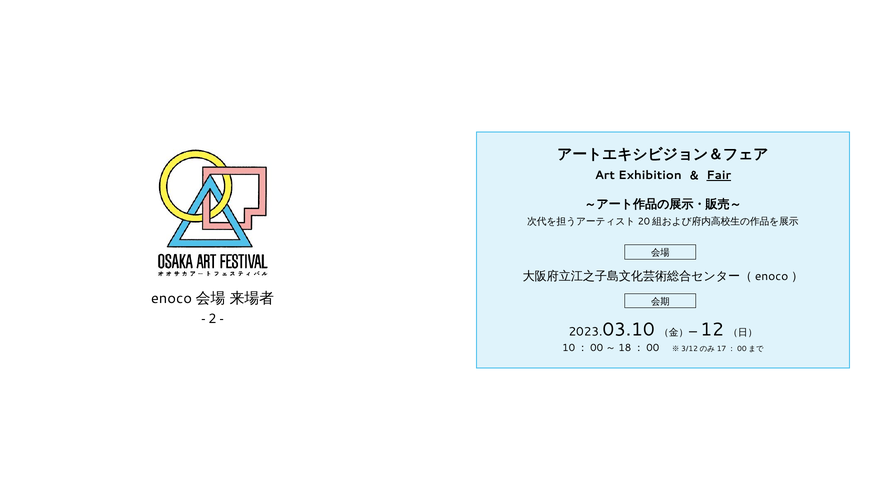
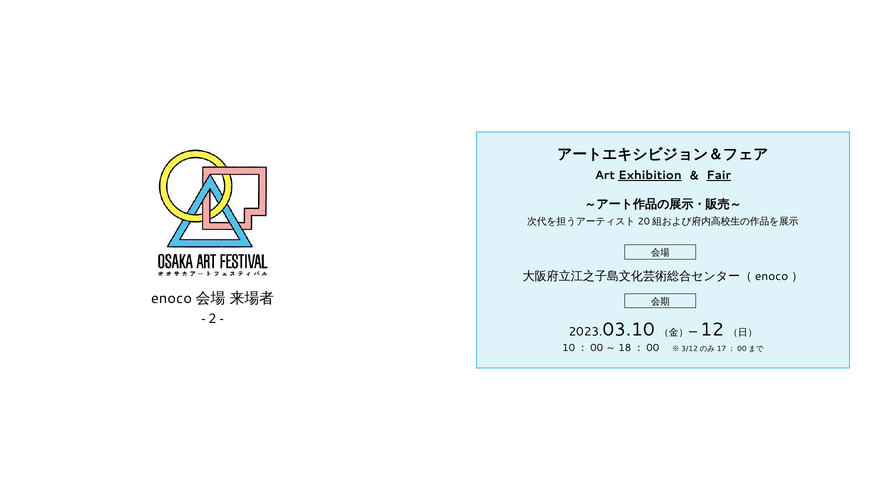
Exhibition underline: none -> present
